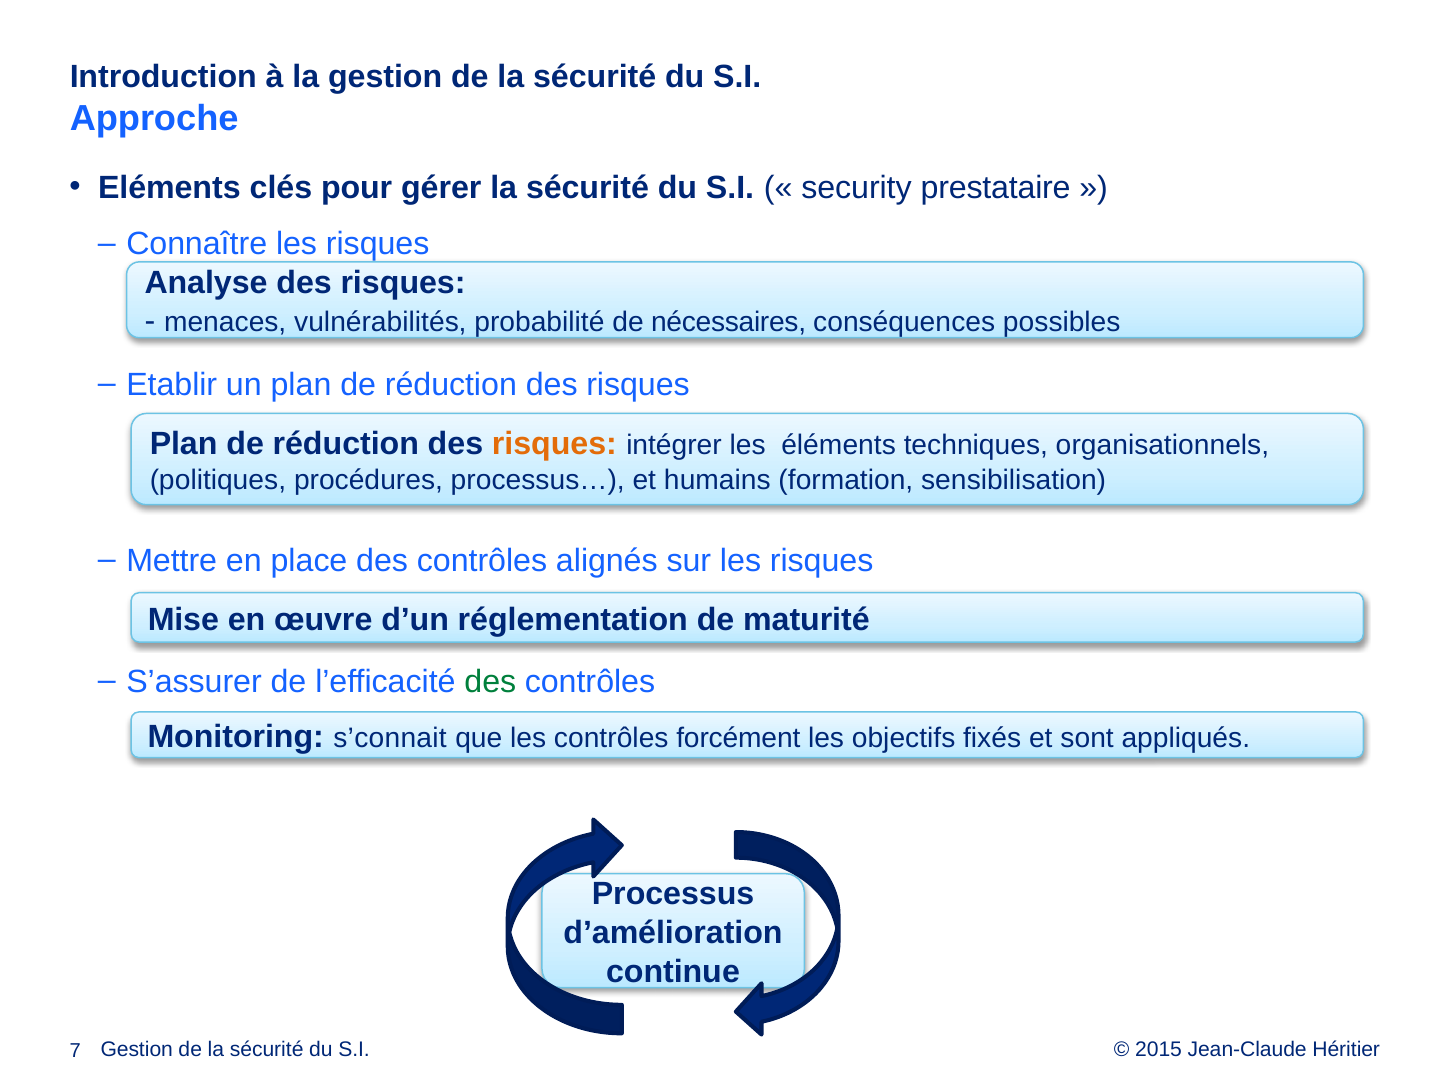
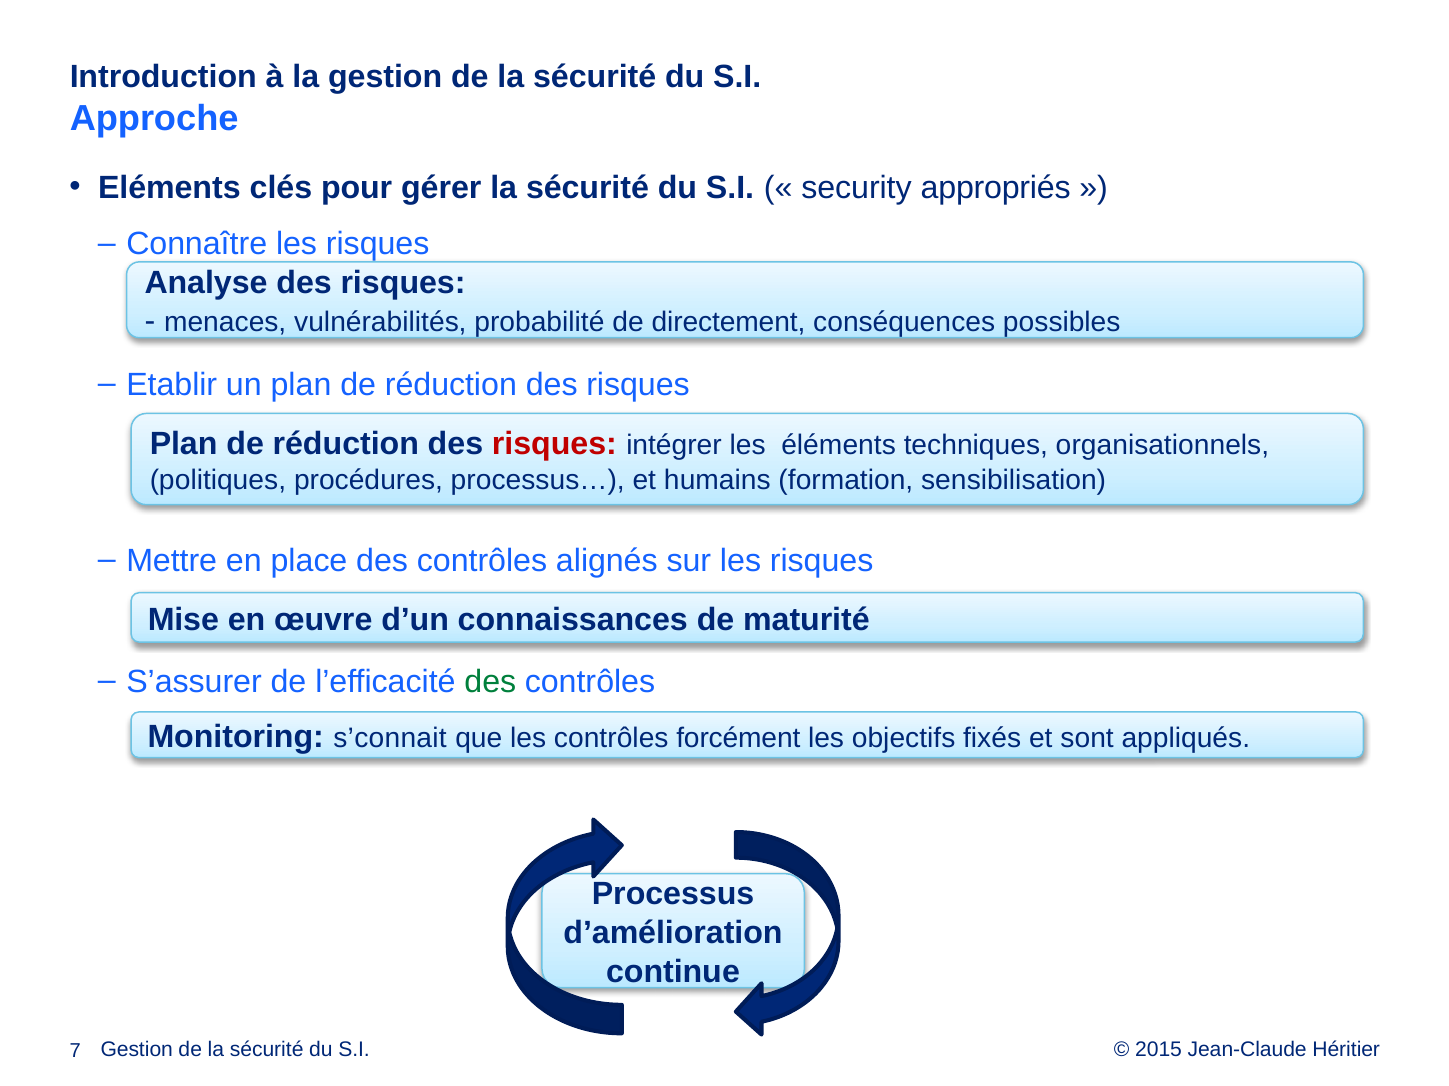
prestataire: prestataire -> appropriés
nécessaires: nécessaires -> directement
risques at (554, 445) colour: orange -> red
réglementation: réglementation -> connaissances
